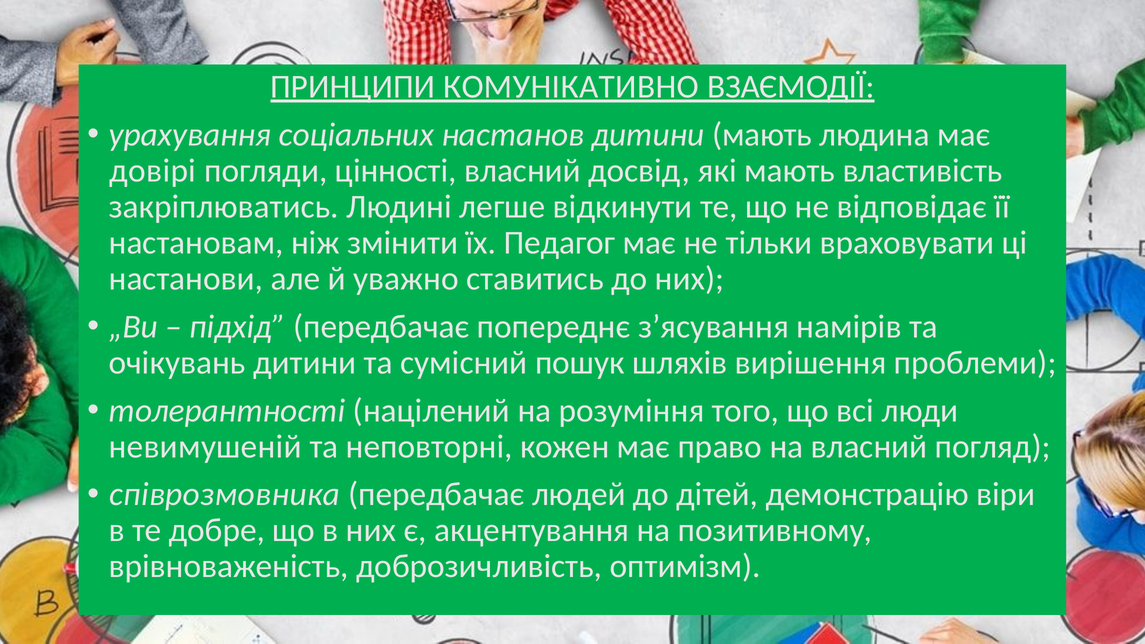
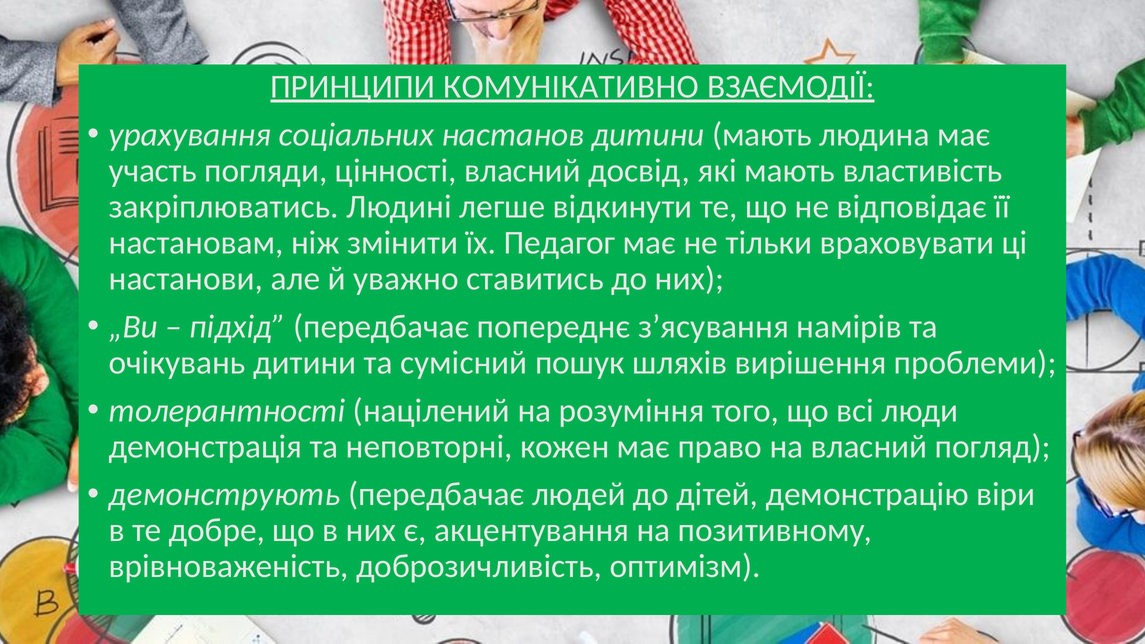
довірі: довірі -> участь
невимушеній: невимушеній -> демонстрація
співрозмовника: співрозмовника -> демонструють
